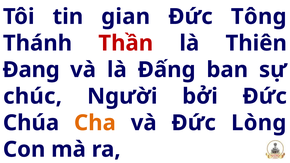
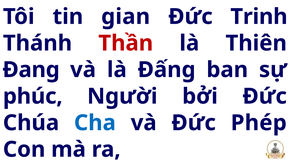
Tông: Tông -> Trinh
chúc: chúc -> phúc
Cha colour: orange -> blue
Lòng: Lòng -> Phép
